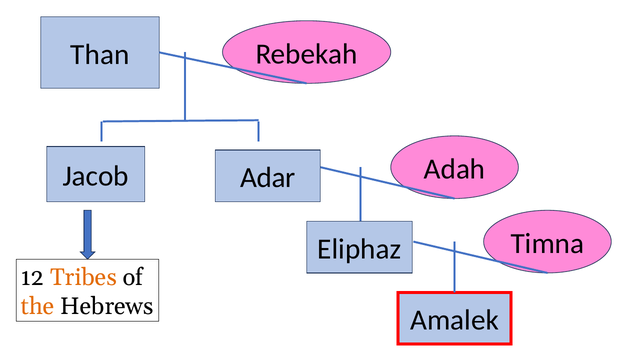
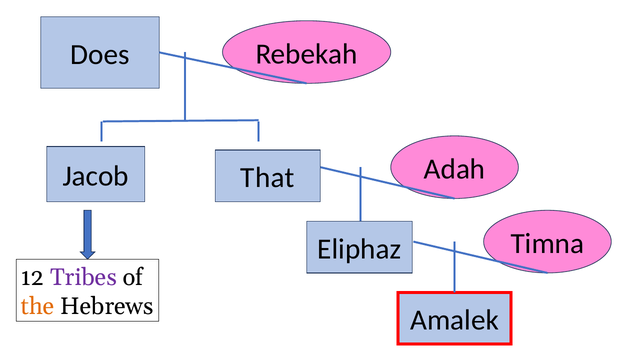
Than: Than -> Does
Adar: Adar -> That
Tribes colour: orange -> purple
